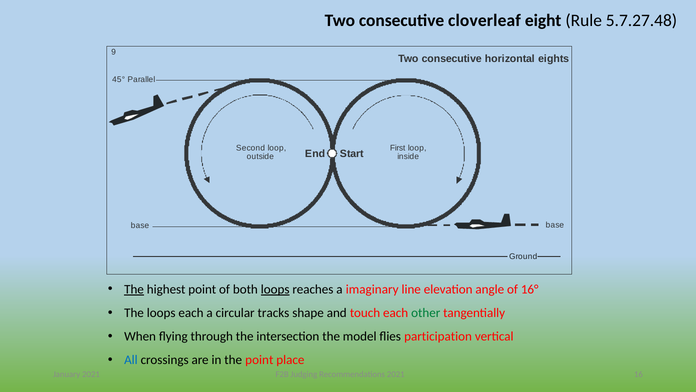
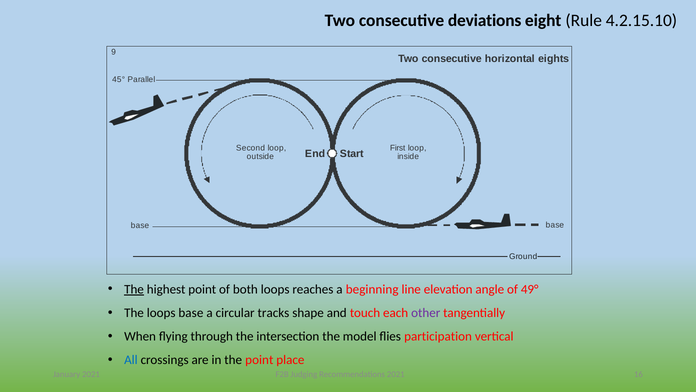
cloverleaf: cloverleaf -> deviations
5.7.27.48: 5.7.27.48 -> 4.2.15.10
loops at (275, 289) underline: present -> none
imaginary: imaginary -> beginning
16°: 16° -> 49°
loops each: each -> base
other colour: green -> purple
